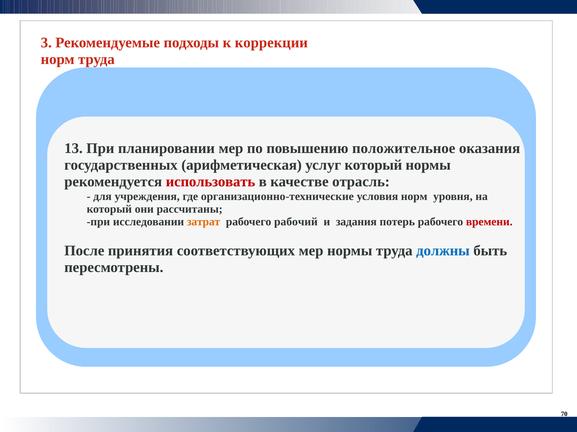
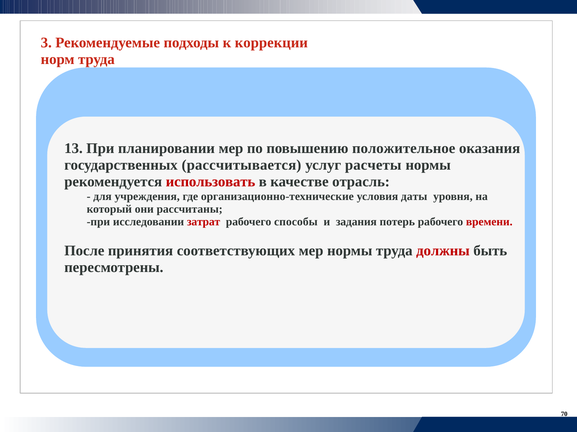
арифметическая: арифметическая -> рассчитывается
услуг который: который -> расчеты
условия норм: норм -> даты
затрат colour: orange -> red
рабочий: рабочий -> способы
должны colour: blue -> red
